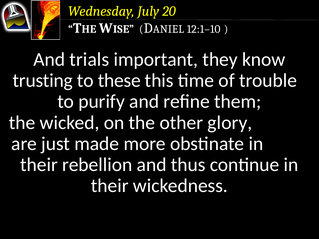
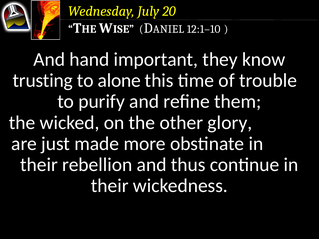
trials: trials -> hand
these: these -> alone
